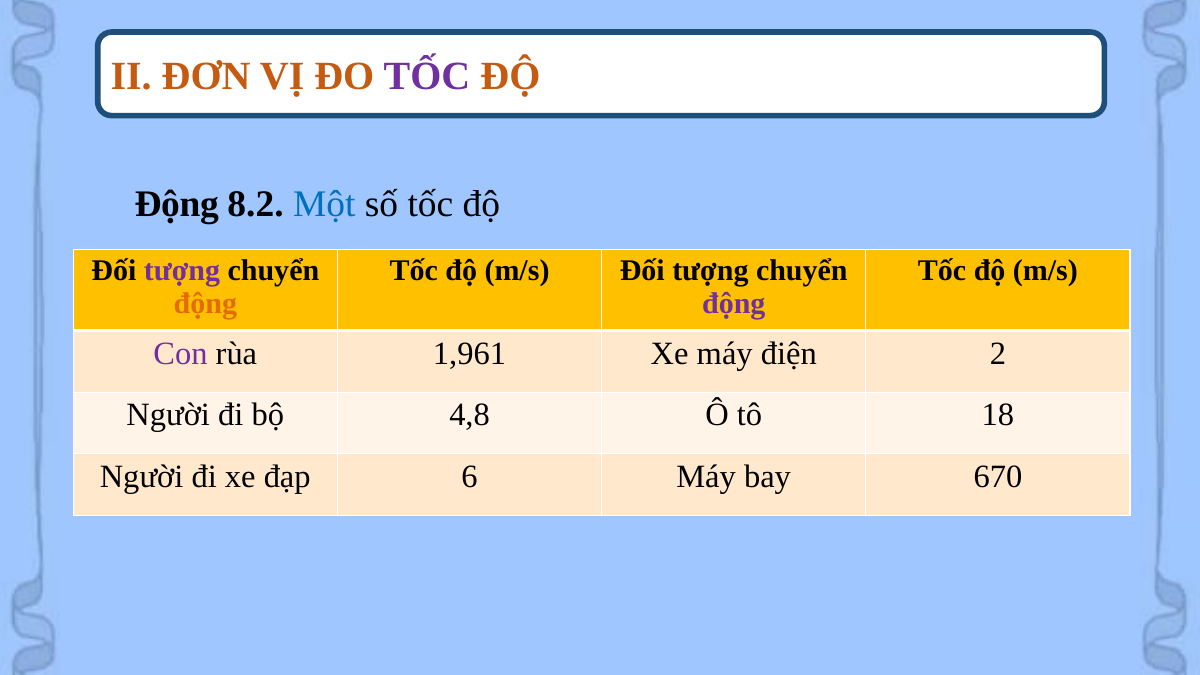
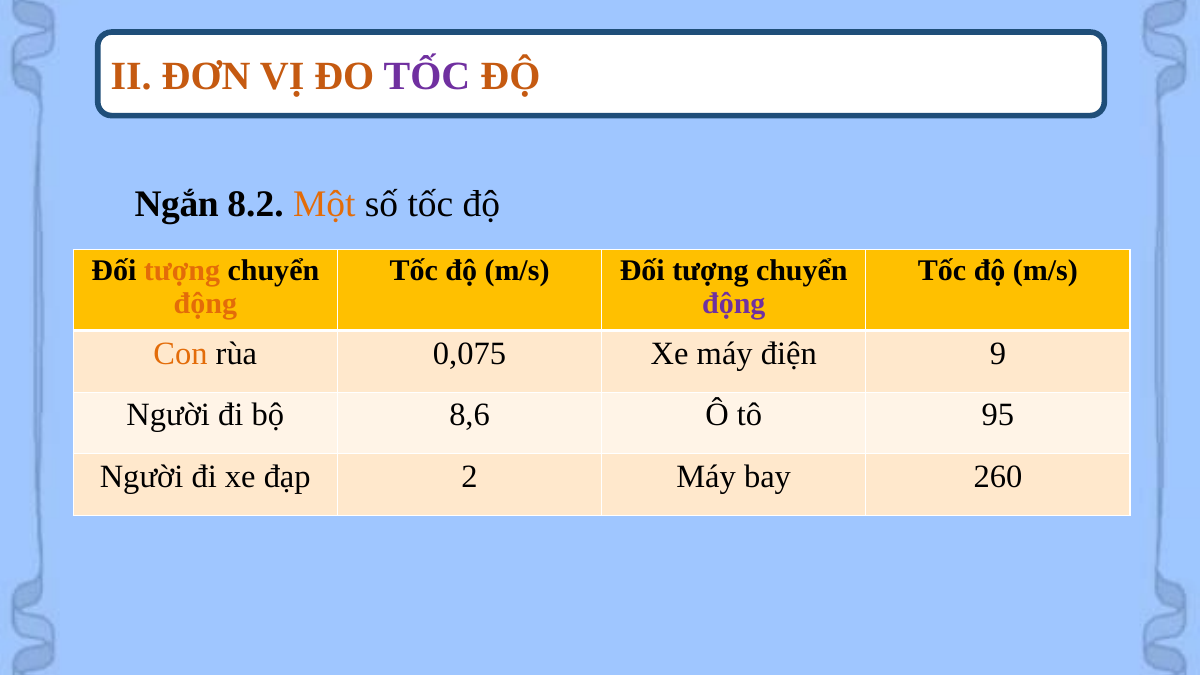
Động at (177, 204): Động -> Ngắn
Một colour: blue -> orange
tượng at (182, 271) colour: purple -> orange
Con colour: purple -> orange
1,961: 1,961 -> 0,075
2: 2 -> 9
4,8: 4,8 -> 8,6
18: 18 -> 95
6: 6 -> 2
670: 670 -> 260
